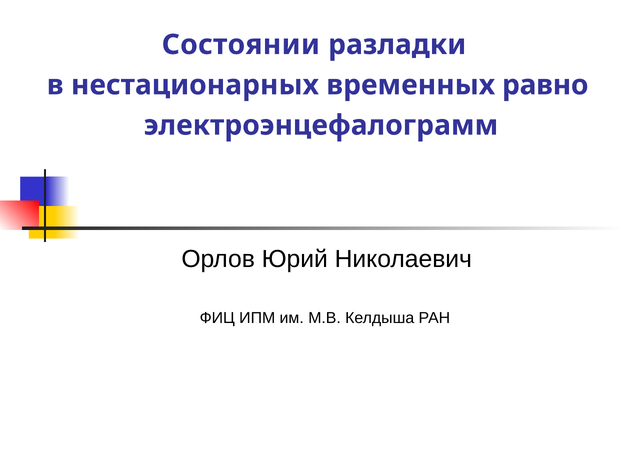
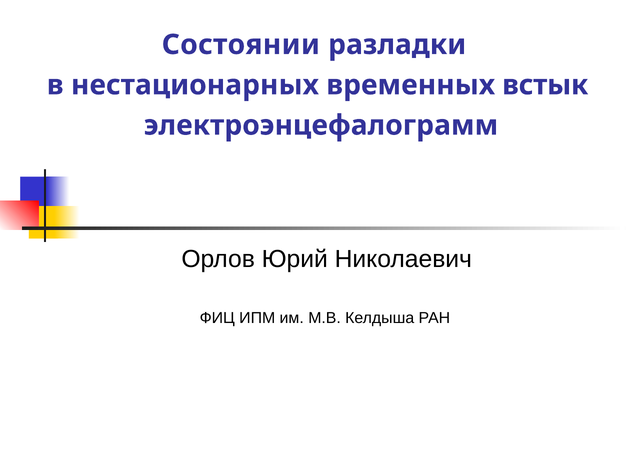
равно: равно -> встык
